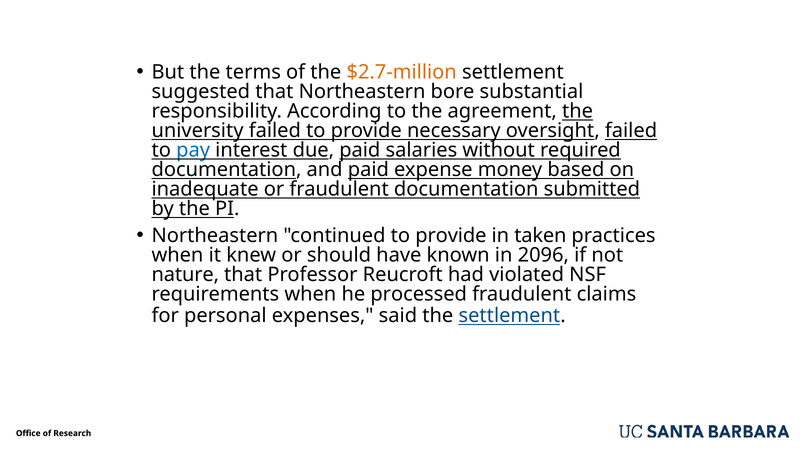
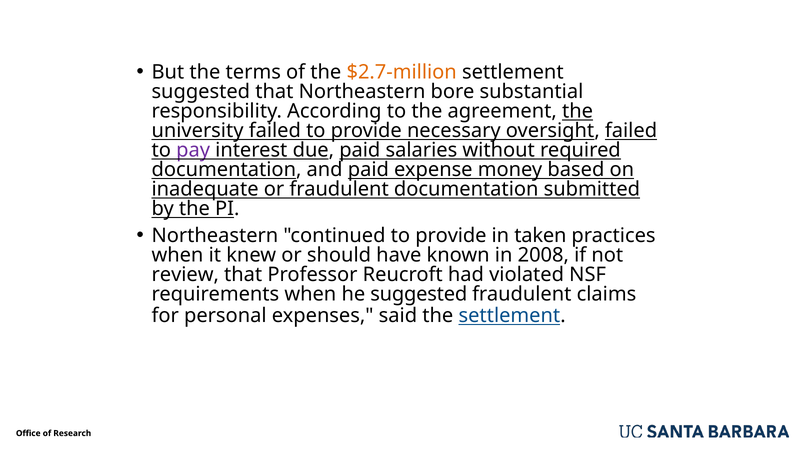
pay colour: blue -> purple
2096: 2096 -> 2008
nature: nature -> review
he processed: processed -> suggested
